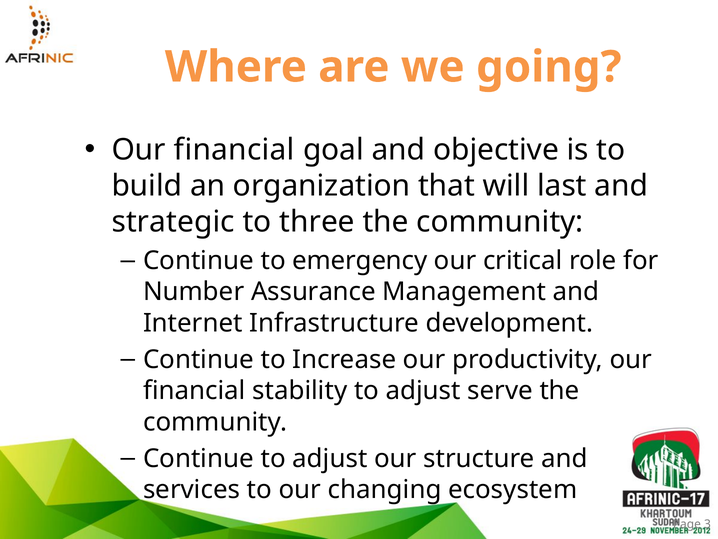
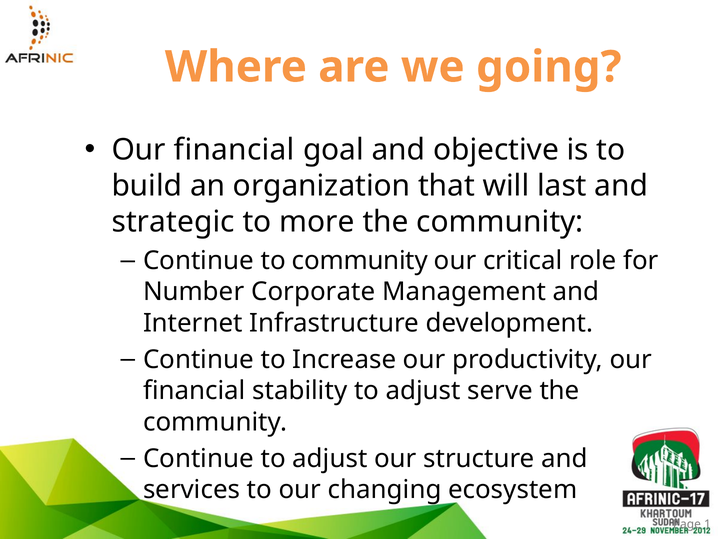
three: three -> more
to emergency: emergency -> community
Assurance: Assurance -> Corporate
3: 3 -> 1
